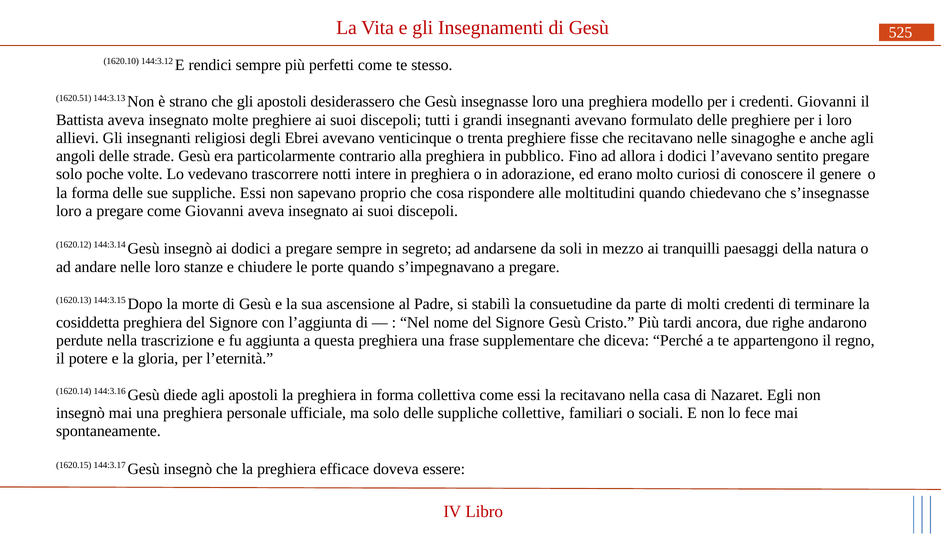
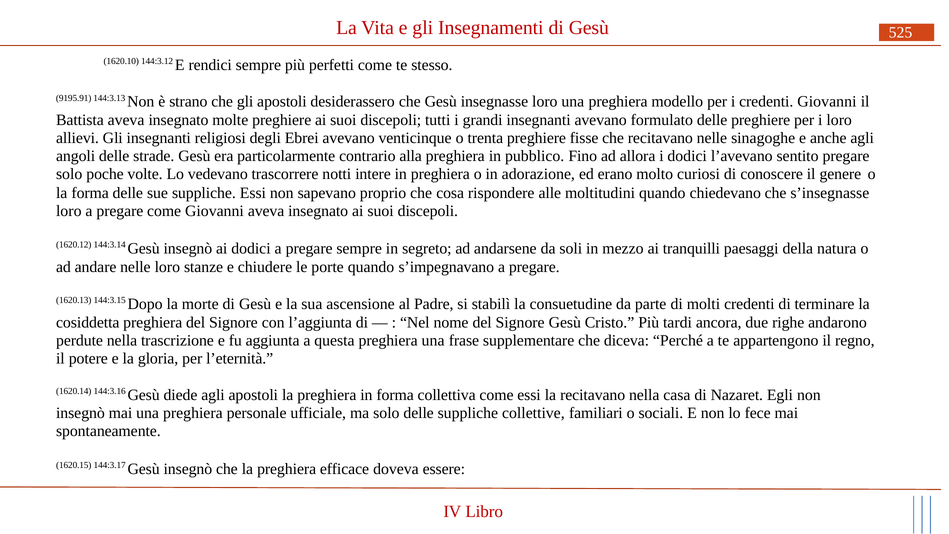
1620.51: 1620.51 -> 9195.91
